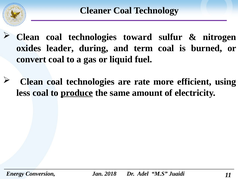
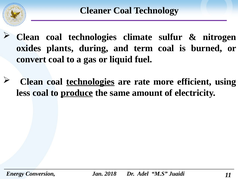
toward: toward -> climate
leader: leader -> plants
technologies at (90, 81) underline: none -> present
